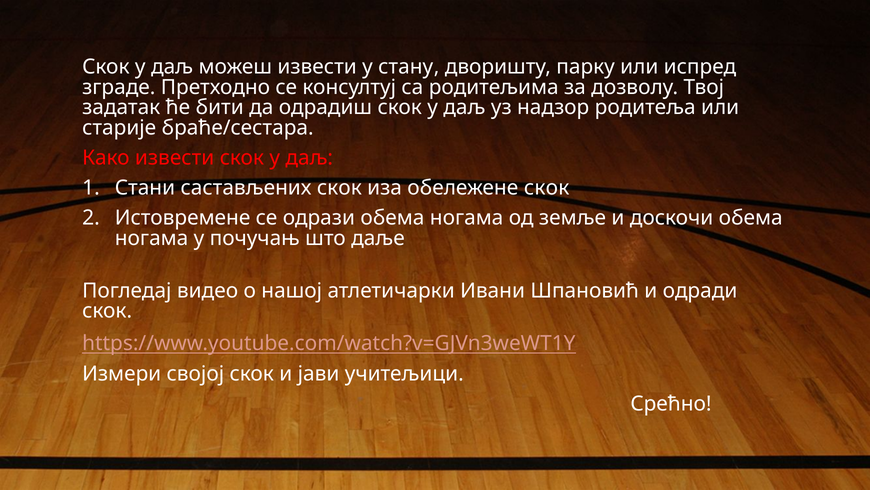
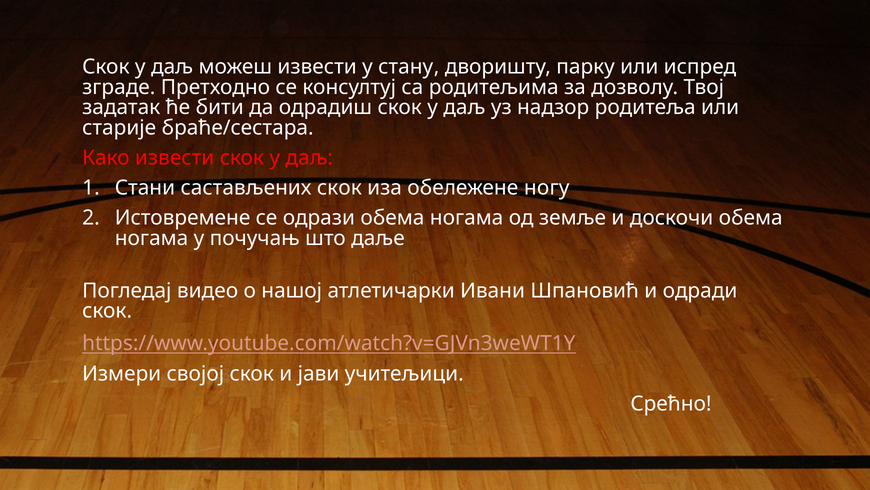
обележене скок: скок -> ногу
